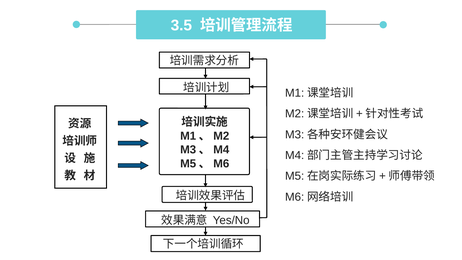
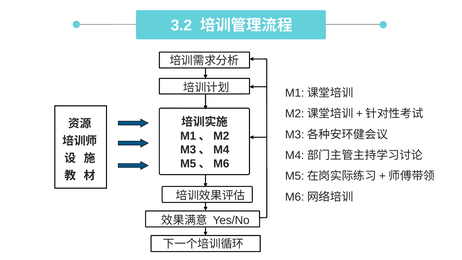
3.5: 3.5 -> 3.2
